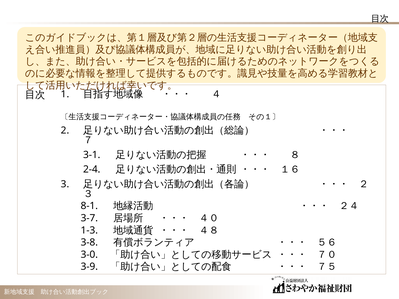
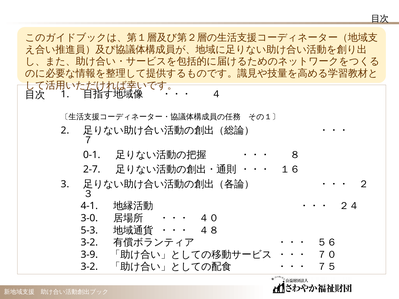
3-1: 3-1 -> 0-1
2-4: 2-4 -> 2-7
8-1: 8-1 -> 4-1
3-7: 3-7 -> 3-0
1-3: 1-3 -> 5-3
3-8 at (89, 243): 3-8 -> 3-2
3-0: 3-0 -> 3-9
3-9 at (89, 267): 3-9 -> 3-2
